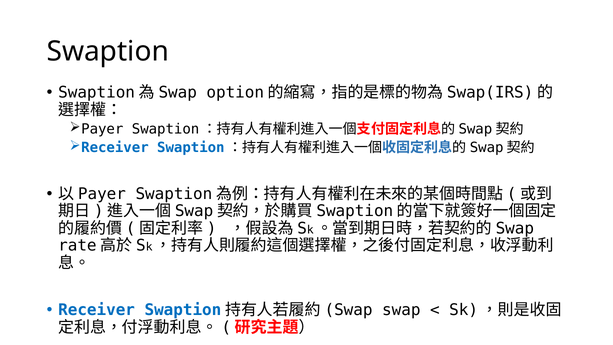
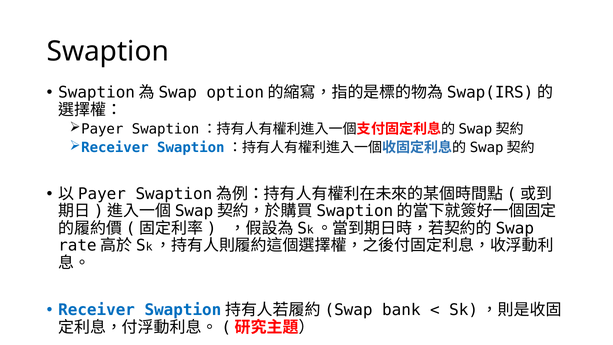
swap: swap -> bank
